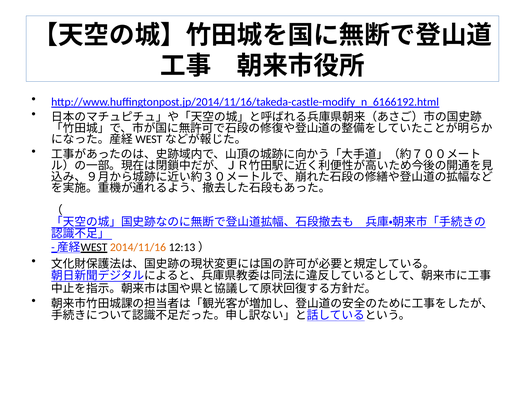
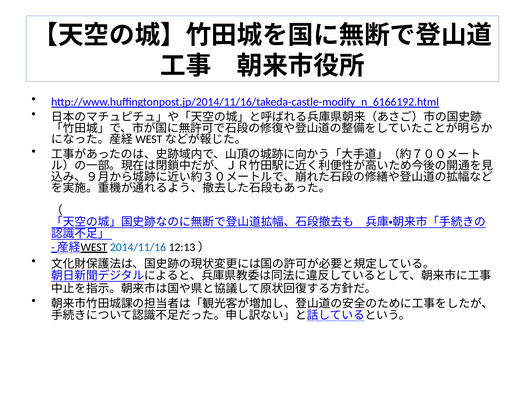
2014/11/16 colour: orange -> blue
